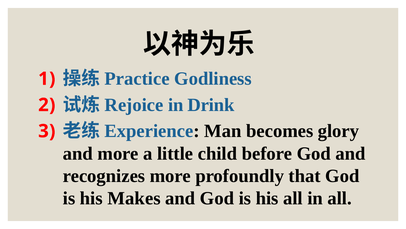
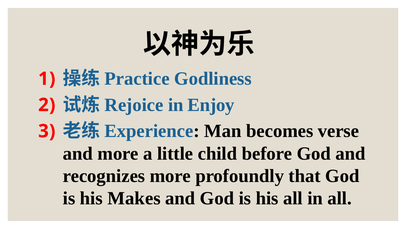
Drink: Drink -> Enjoy
glory: glory -> verse
